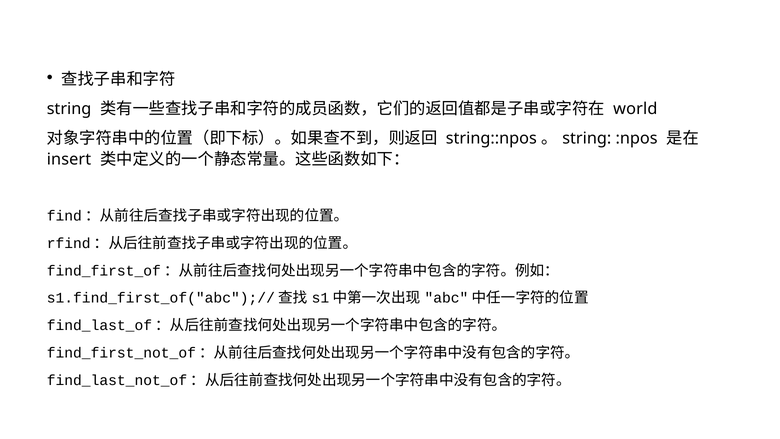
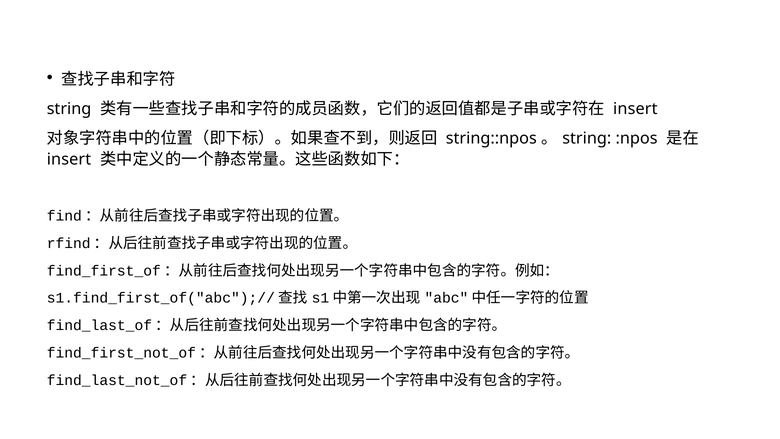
world at (635, 109): world -> insert
